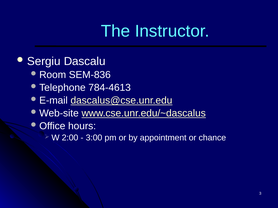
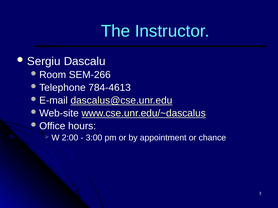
SEM-836: SEM-836 -> SEM-266
